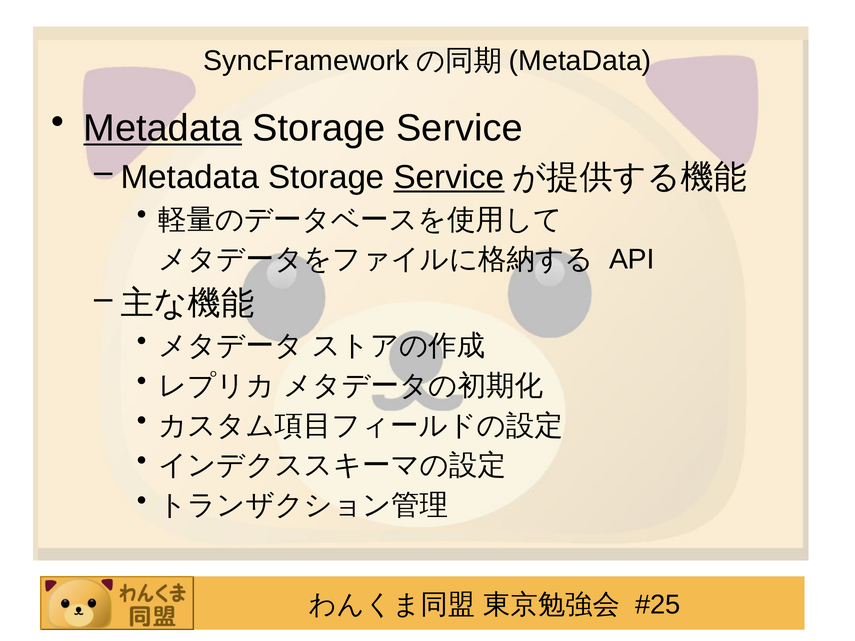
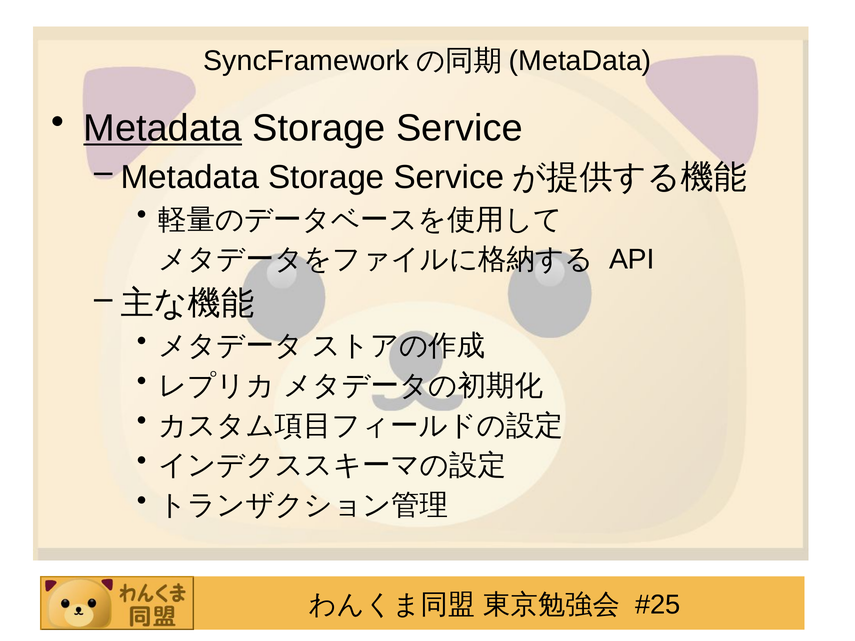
Service at (449, 177) underline: present -> none
